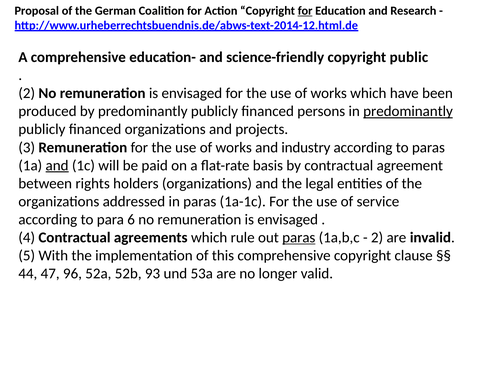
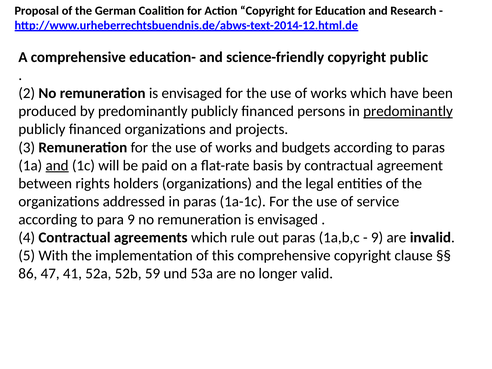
for at (305, 11) underline: present -> none
industry: industry -> budgets
para 6: 6 -> 9
paras at (299, 238) underline: present -> none
2 at (377, 238): 2 -> 9
44: 44 -> 86
96: 96 -> 41
93: 93 -> 59
